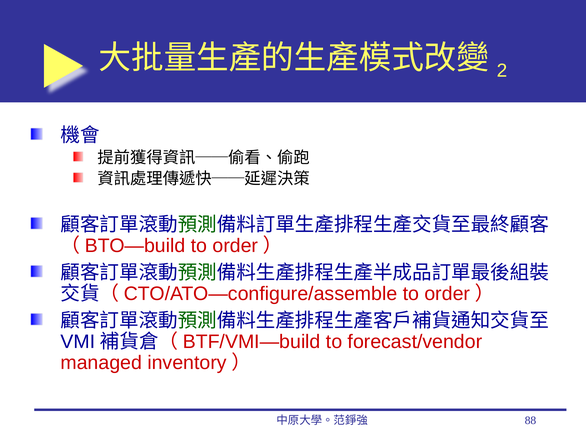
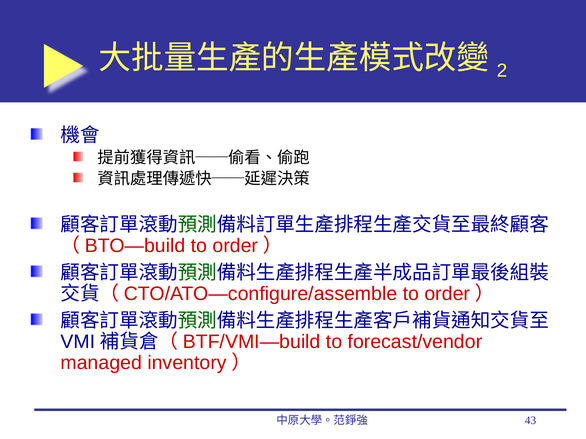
88: 88 -> 43
